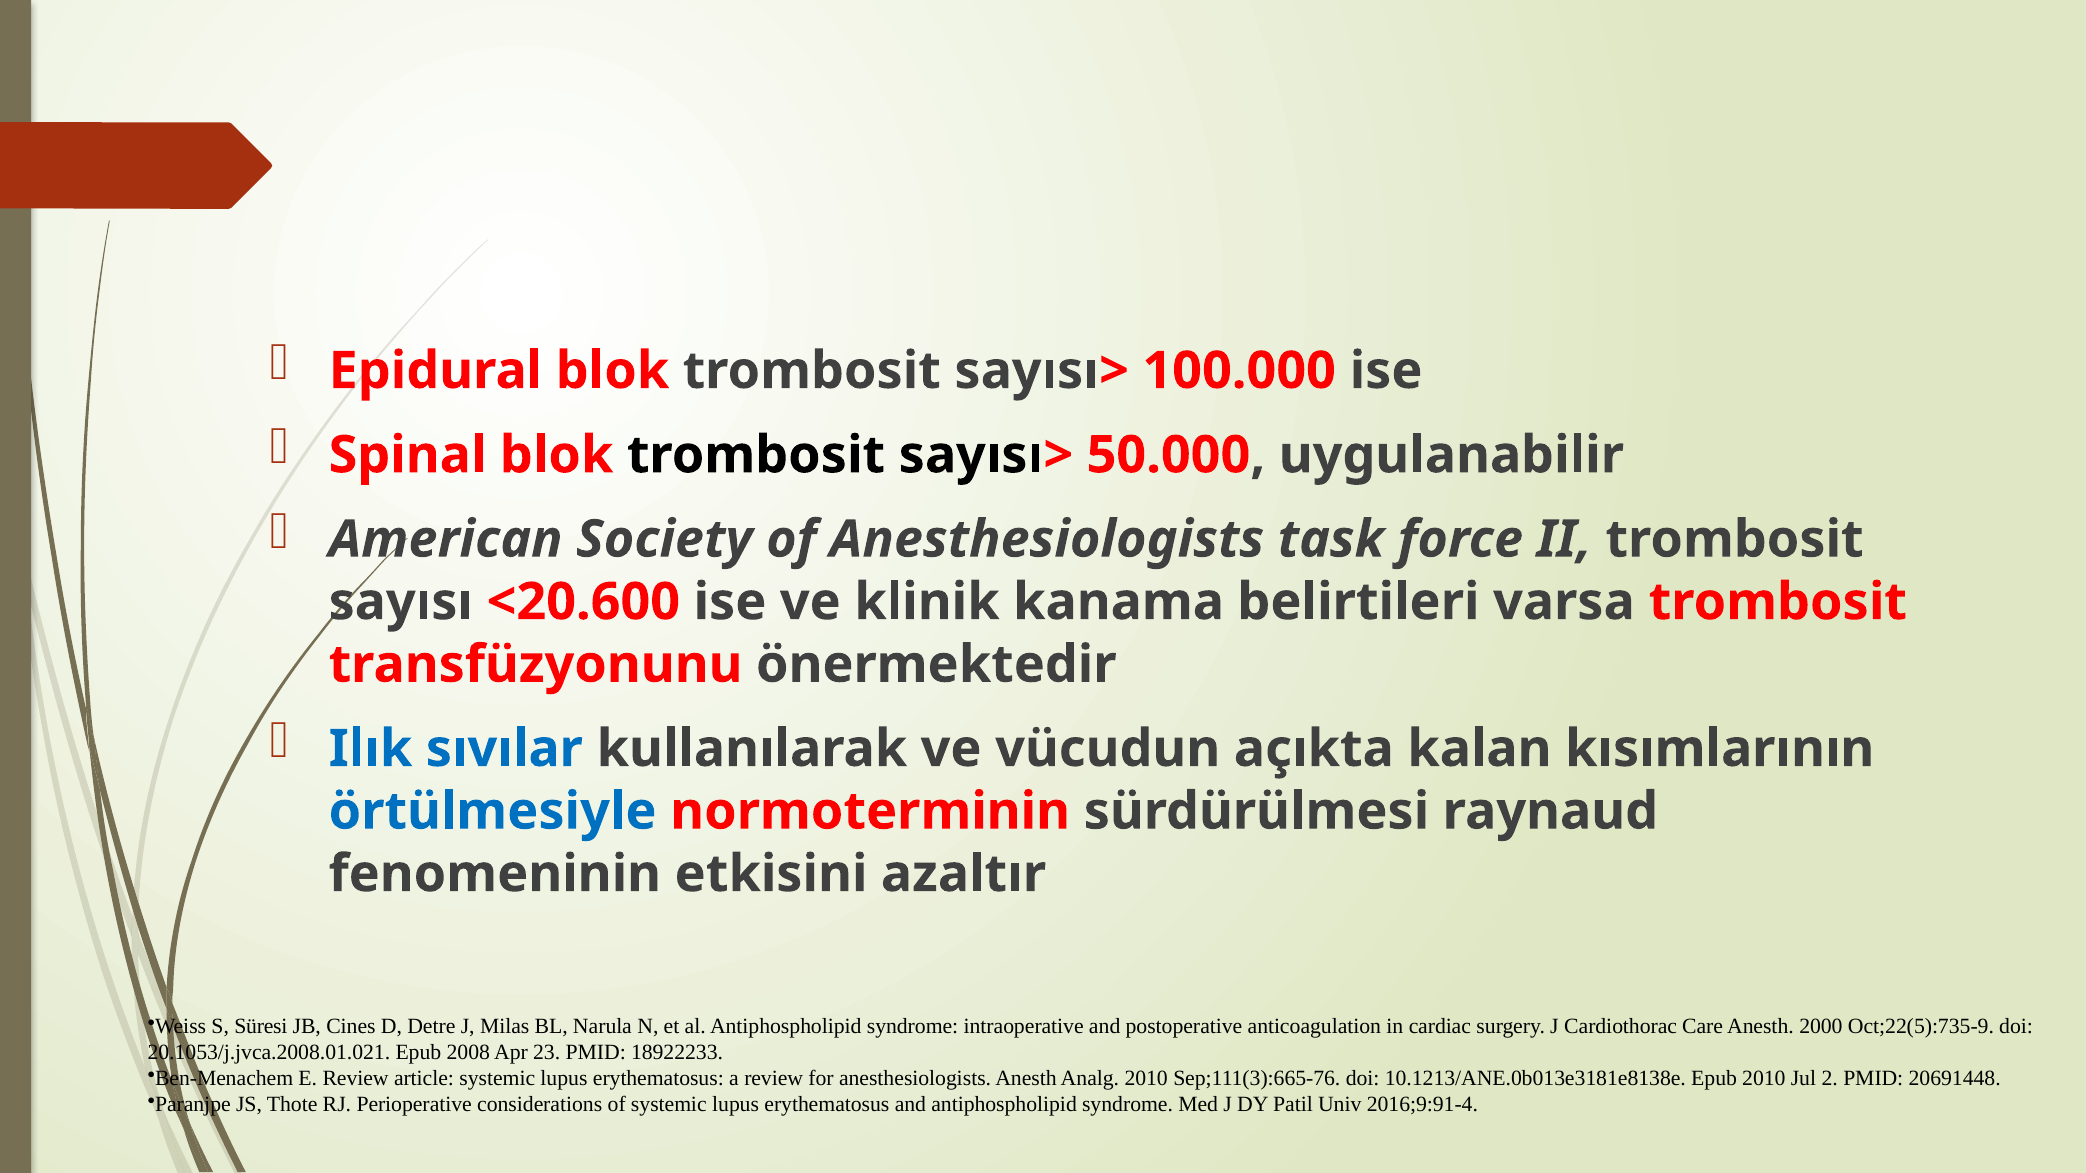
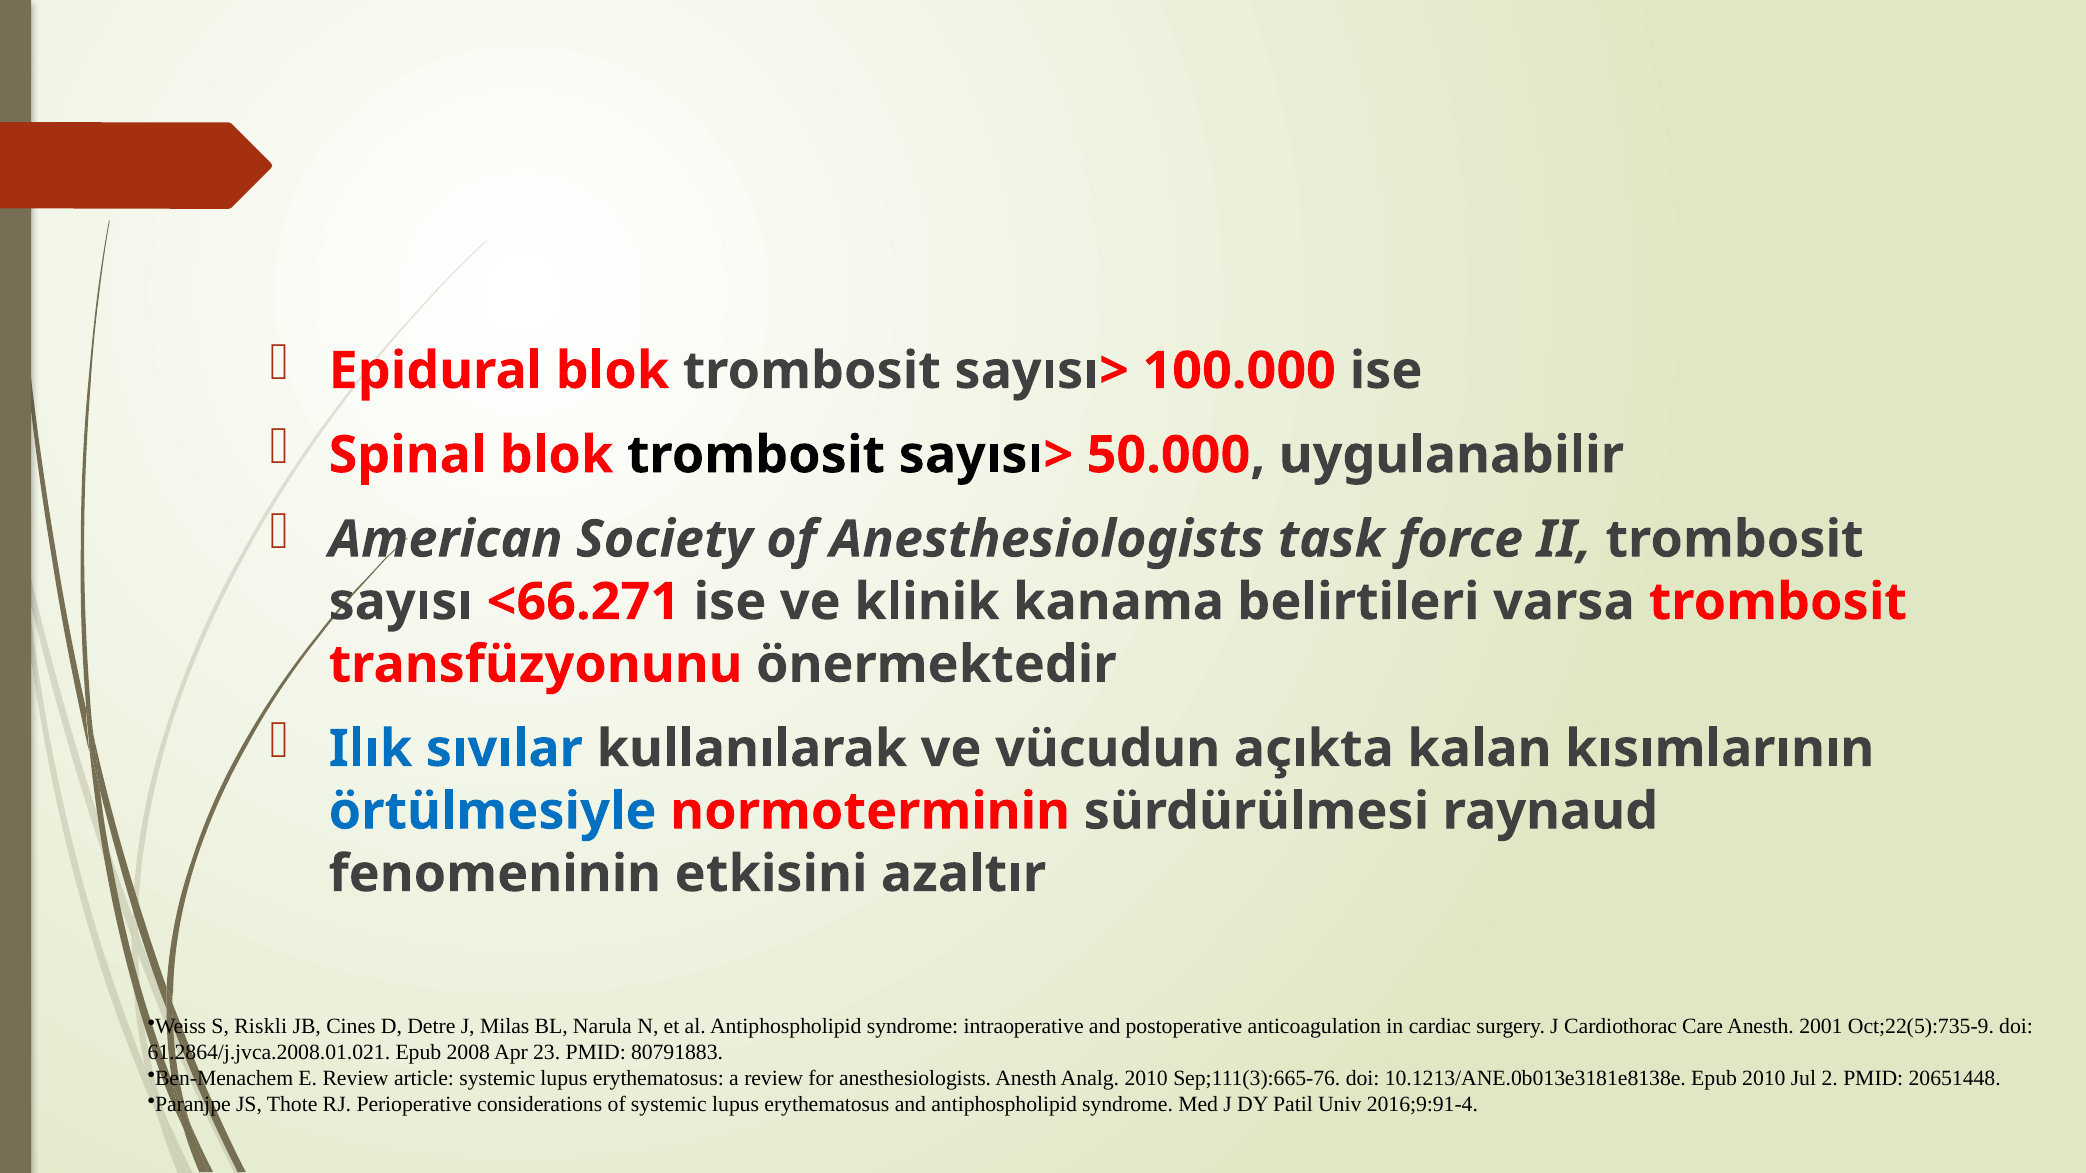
<20.600: <20.600 -> <66.271
Süresi: Süresi -> Riskli
2000: 2000 -> 2001
20.1053/j.jvca.2008.01.021: 20.1053/j.jvca.2008.01.021 -> 61.2864/j.jvca.2008.01.021
18922233: 18922233 -> 80791883
20691448: 20691448 -> 20651448
